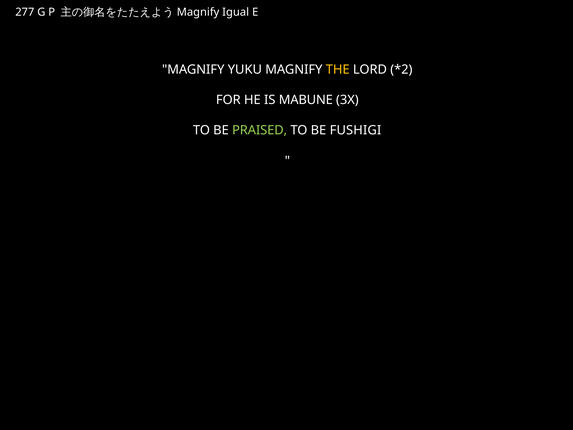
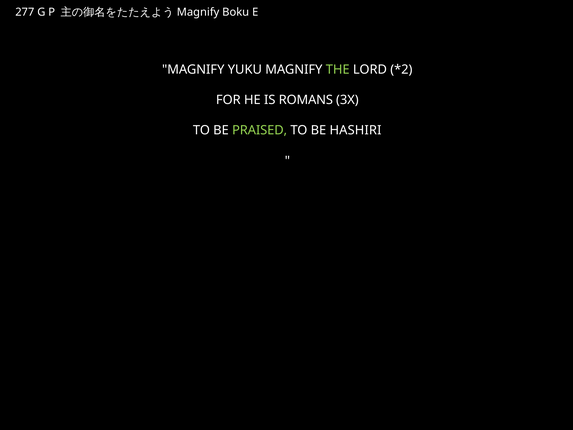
Igual: Igual -> Boku
THE colour: yellow -> light green
MABUNE: MABUNE -> ROMANS
FUSHIGI: FUSHIGI -> HASHIRI
